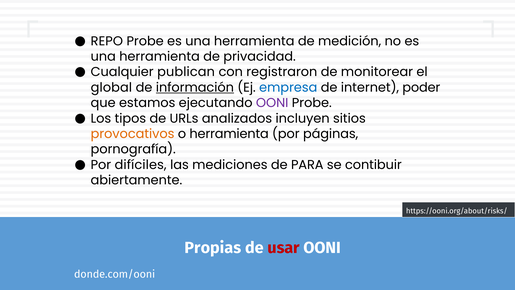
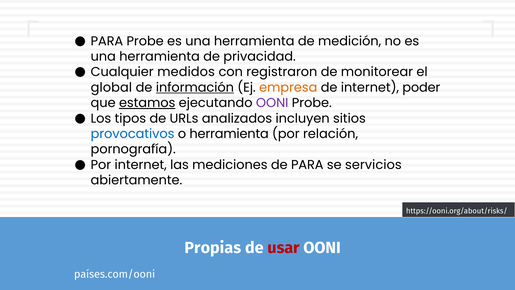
REPO at (107, 41): REPO -> PARA
publican: publican -> medidos
empresa colour: blue -> orange
estamos underline: none -> present
provocativos colour: orange -> blue
páginas: páginas -> relación
Por difíciles: difíciles -> internet
contibuir: contibuir -> servicios
donde.com/ooni: donde.com/ooni -> países.com/ooni
